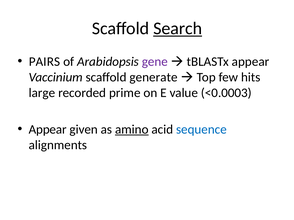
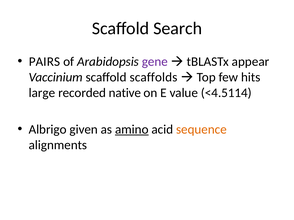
Search underline: present -> none
generate: generate -> scaffolds
prime: prime -> native
<0.0003: <0.0003 -> <4.5114
Appear at (48, 130): Appear -> Albrigo
sequence colour: blue -> orange
